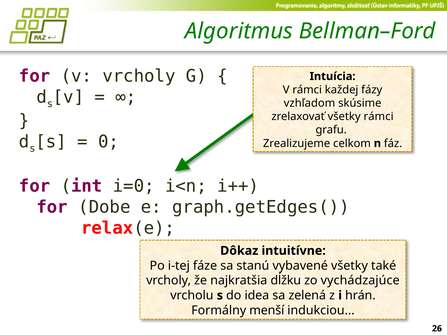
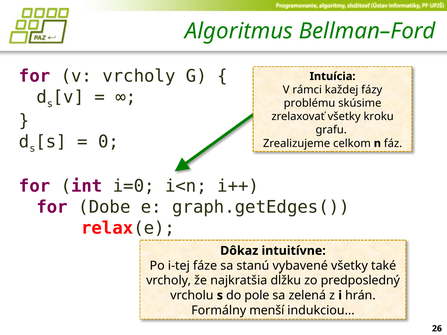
vzhľadom: vzhľadom -> problému
všetky rámci: rámci -> kroku
vychádzajúce: vychádzajúce -> predposledný
idea: idea -> pole
